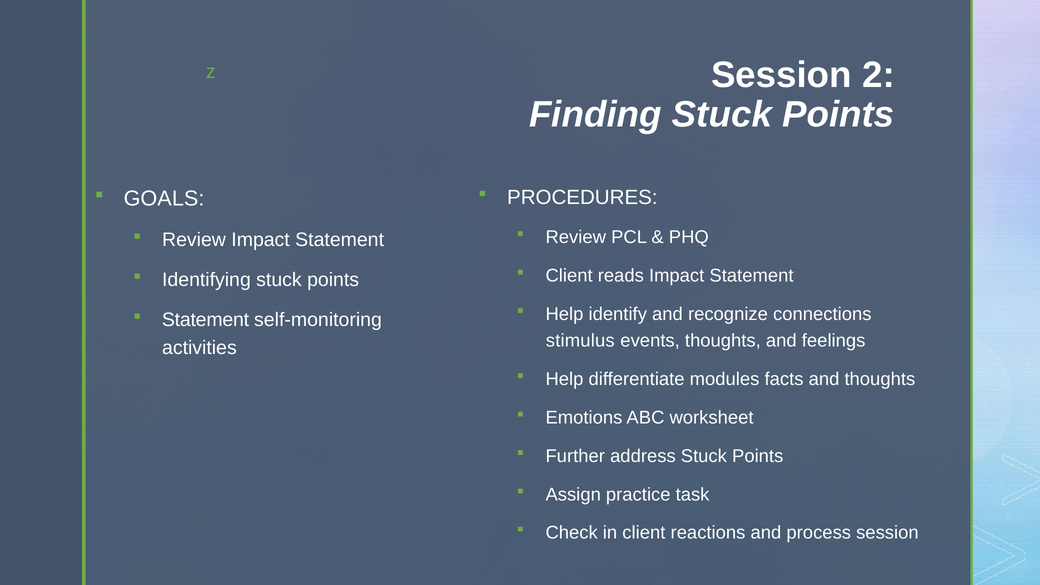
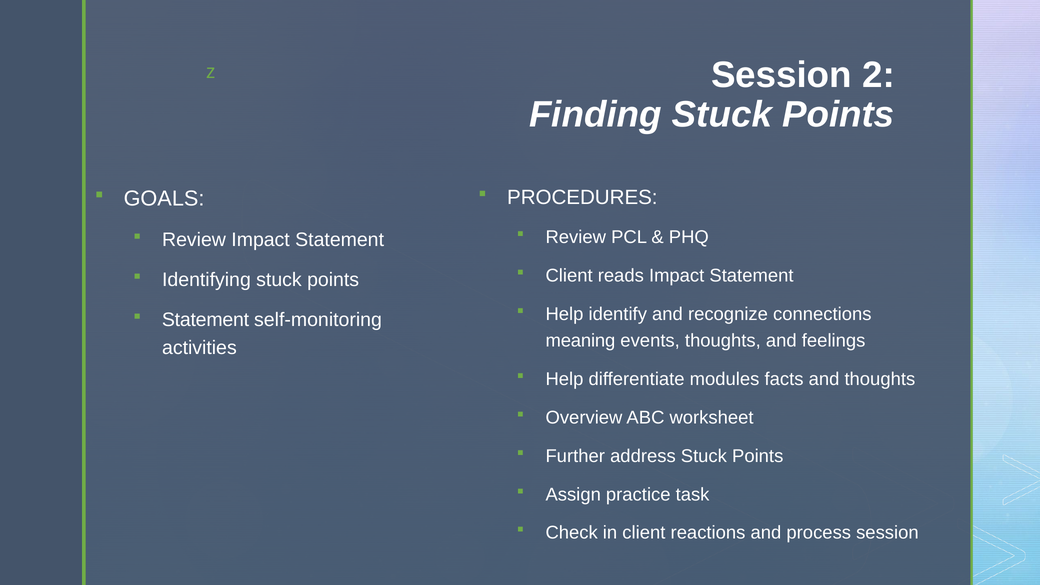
stimulus: stimulus -> meaning
Emotions: Emotions -> Overview
